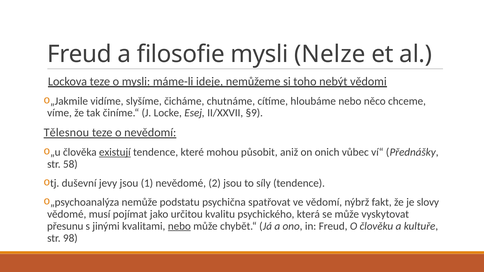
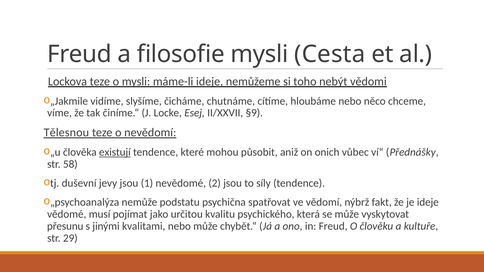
Nelze: Nelze -> Cesta
je slovy: slovy -> ideje
nebo at (179, 226) underline: present -> none
98: 98 -> 29
